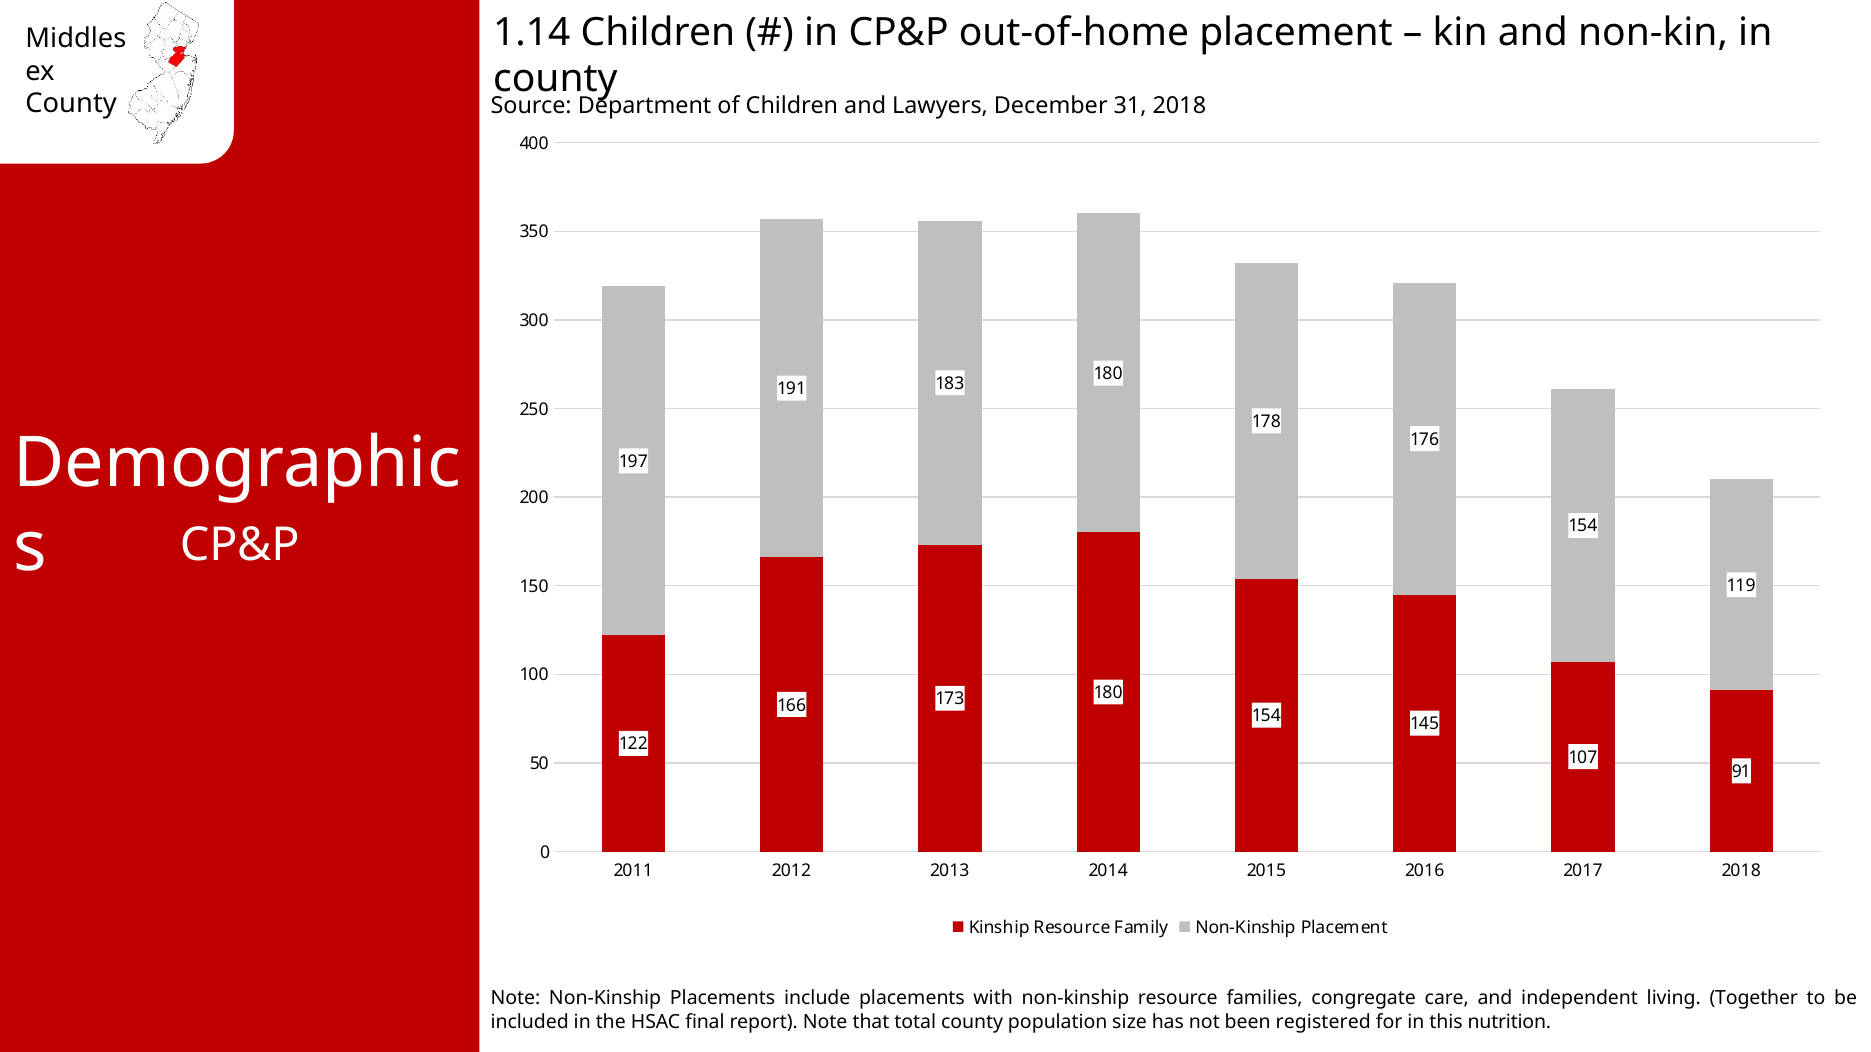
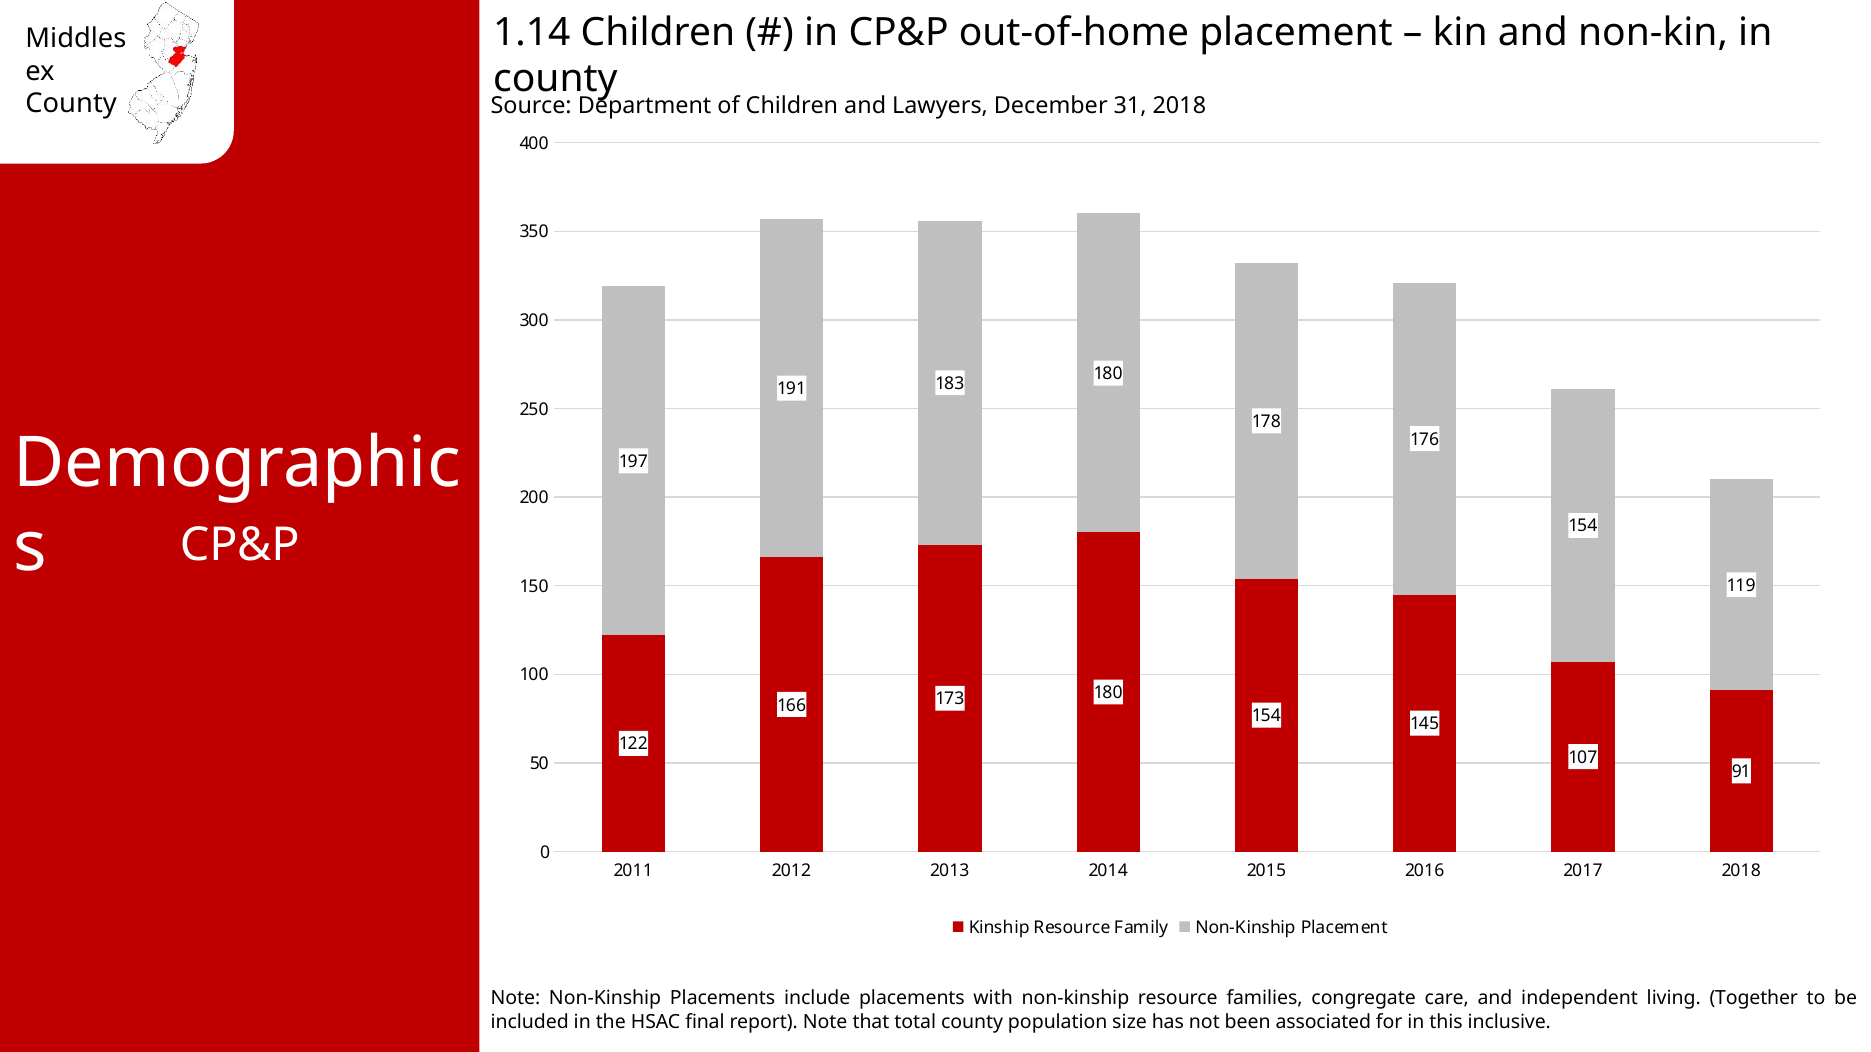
registered: registered -> associated
nutrition: nutrition -> inclusive
